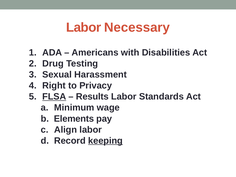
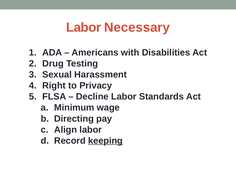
FLSA underline: present -> none
Results: Results -> Decline
Elements: Elements -> Directing
